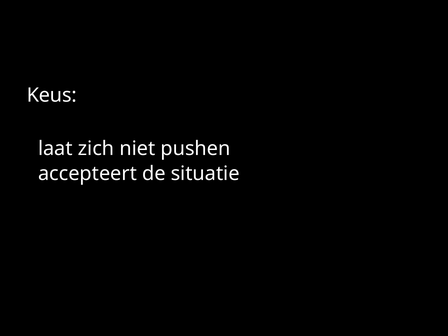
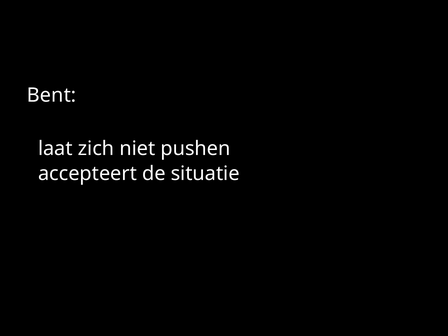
Keus: Keus -> Bent
